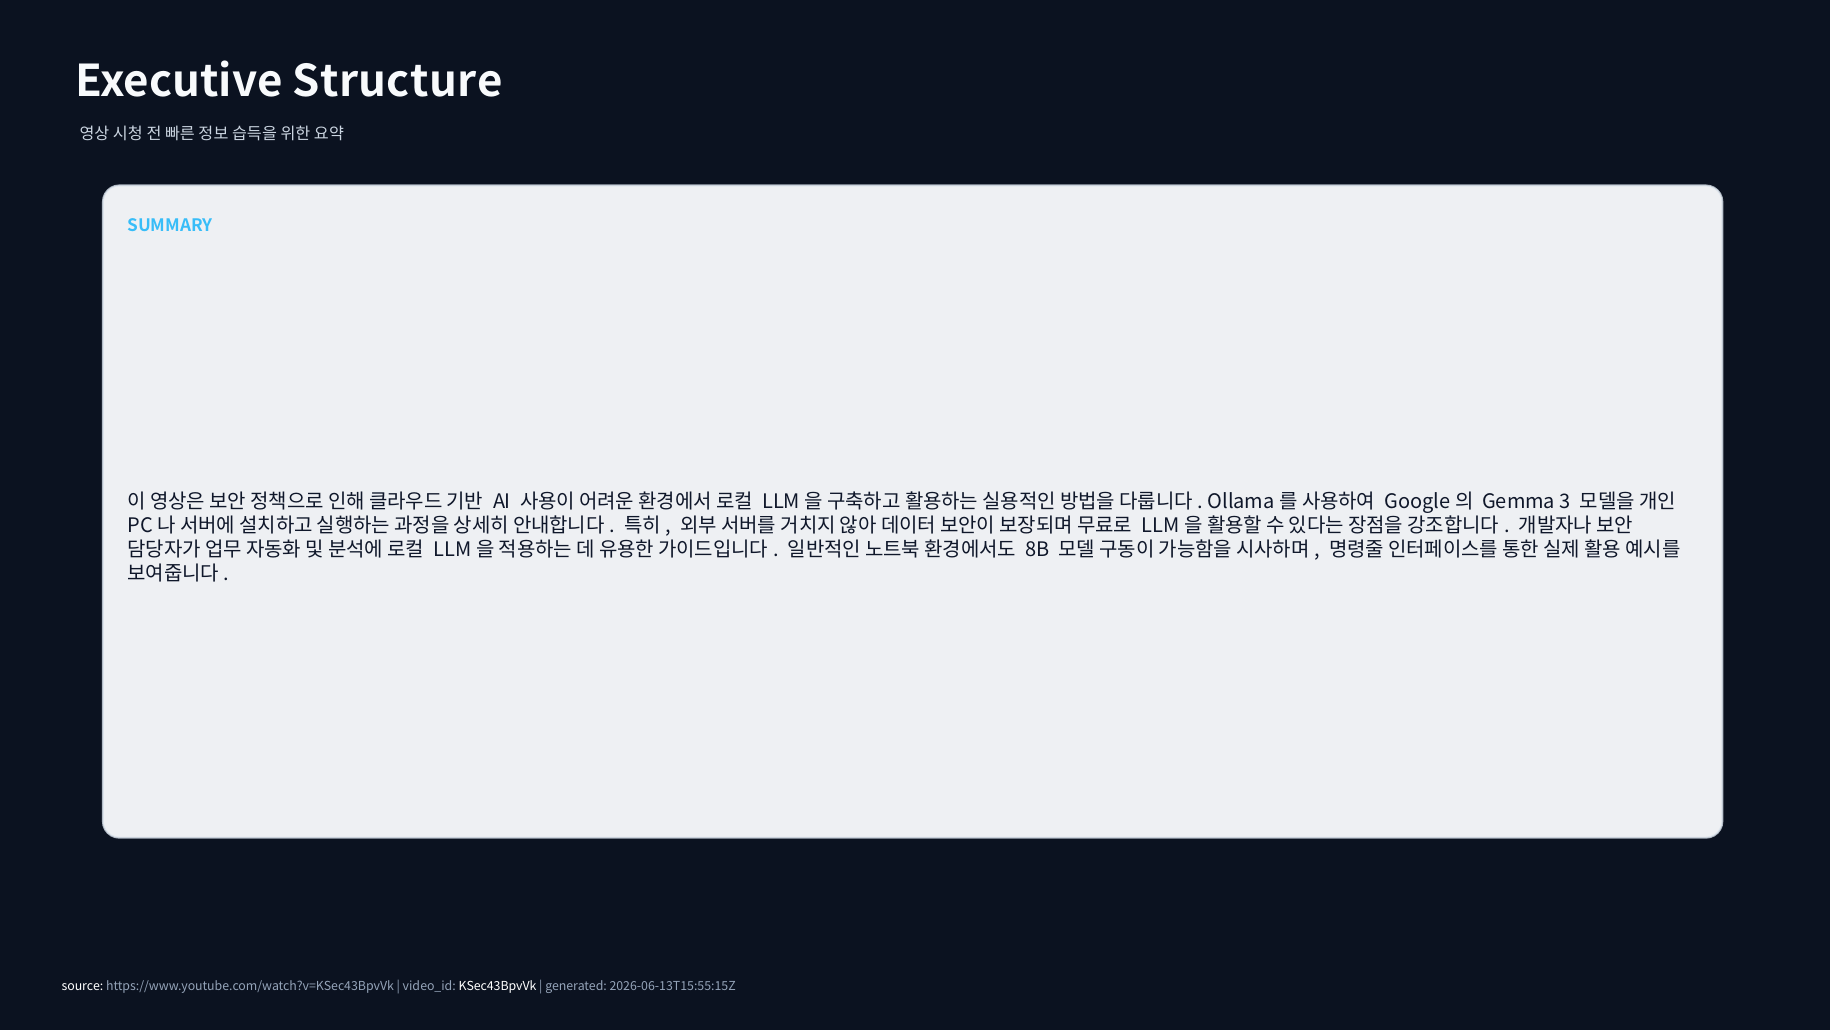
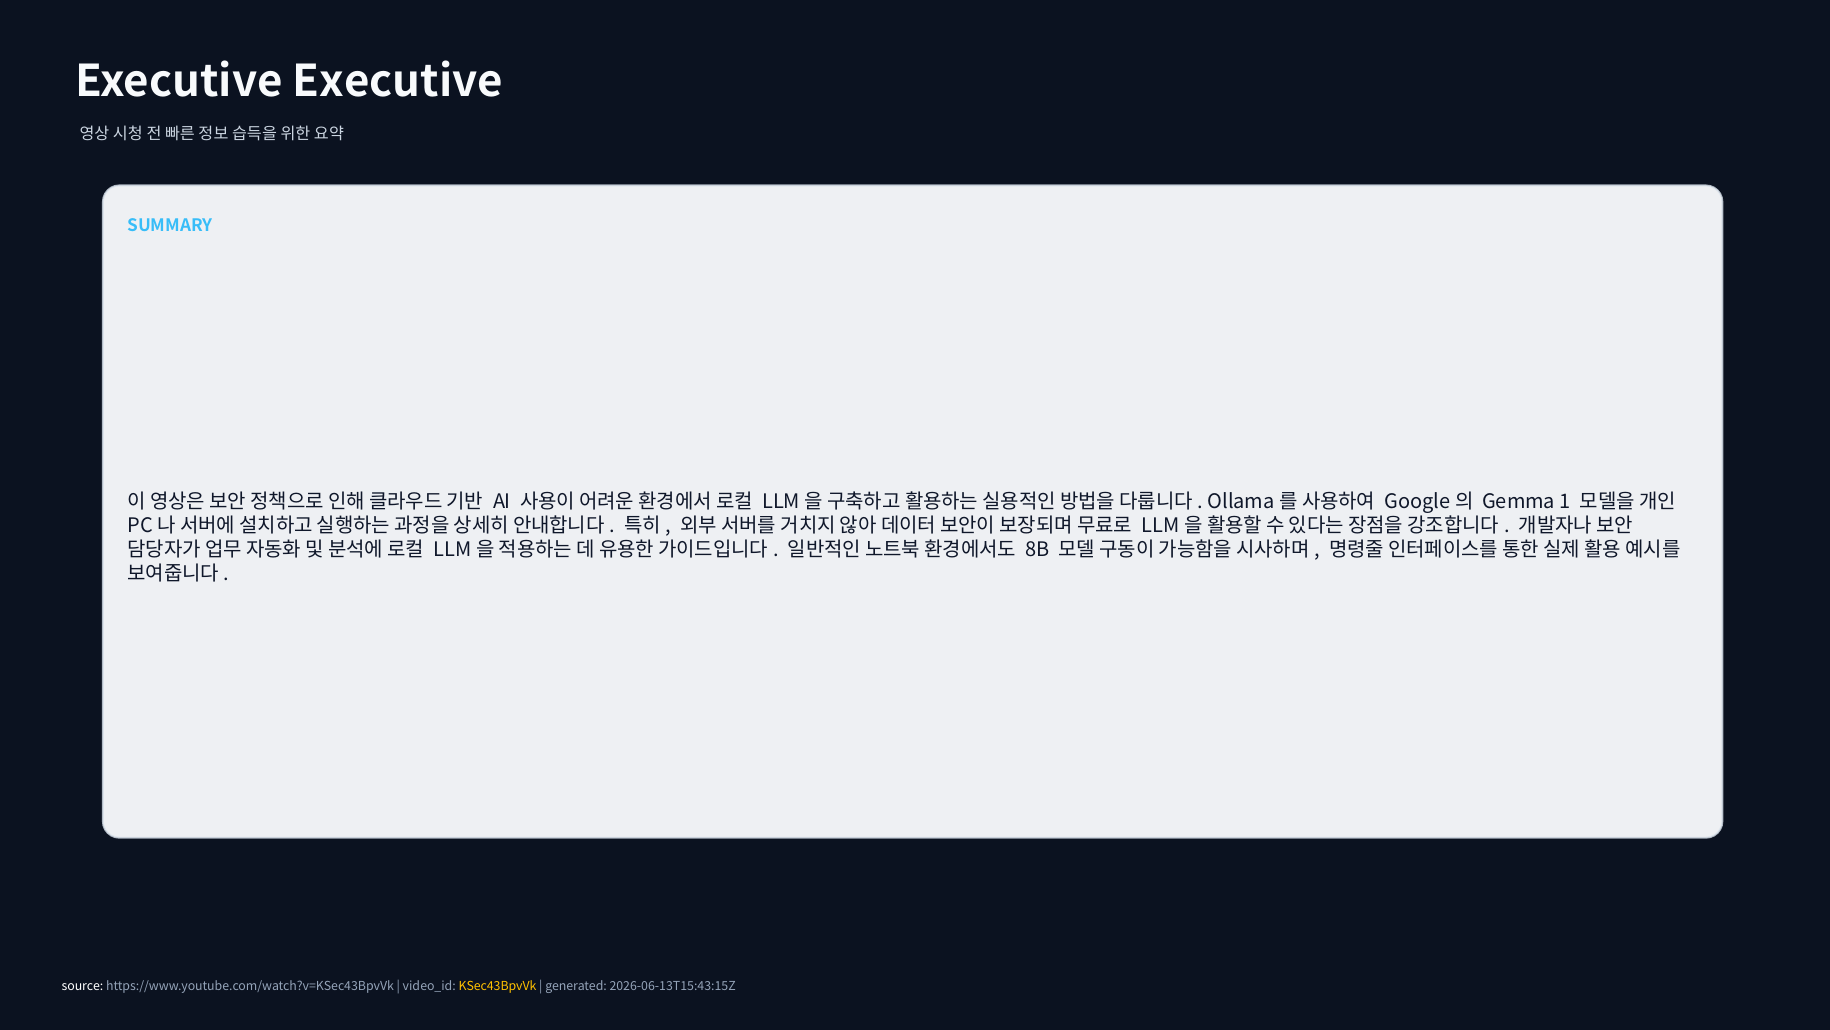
Executive Structure: Structure -> Executive
3: 3 -> 1
KSec43BpvVk colour: white -> yellow
2026-06-13T15:55:15Z: 2026-06-13T15:55:15Z -> 2026-06-13T15:43:15Z
